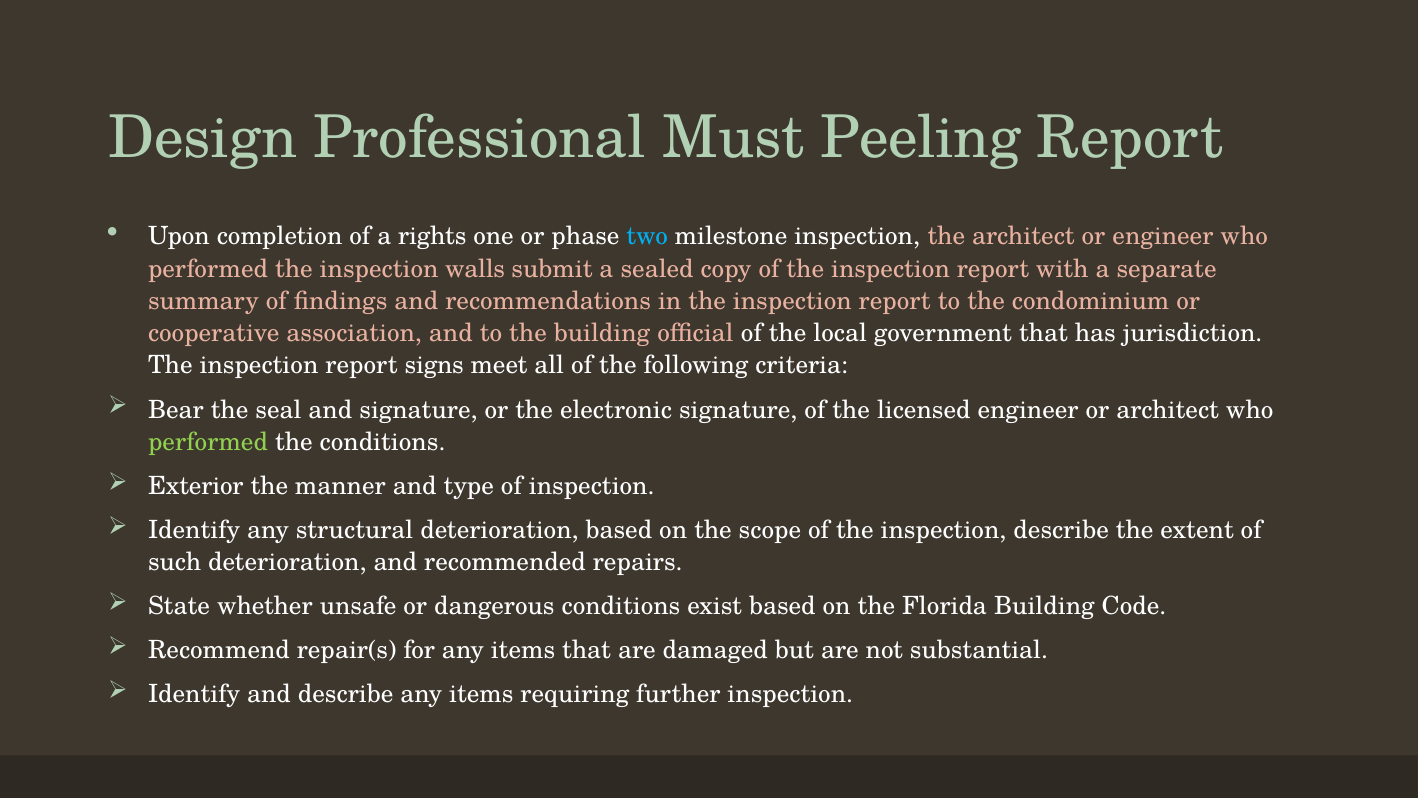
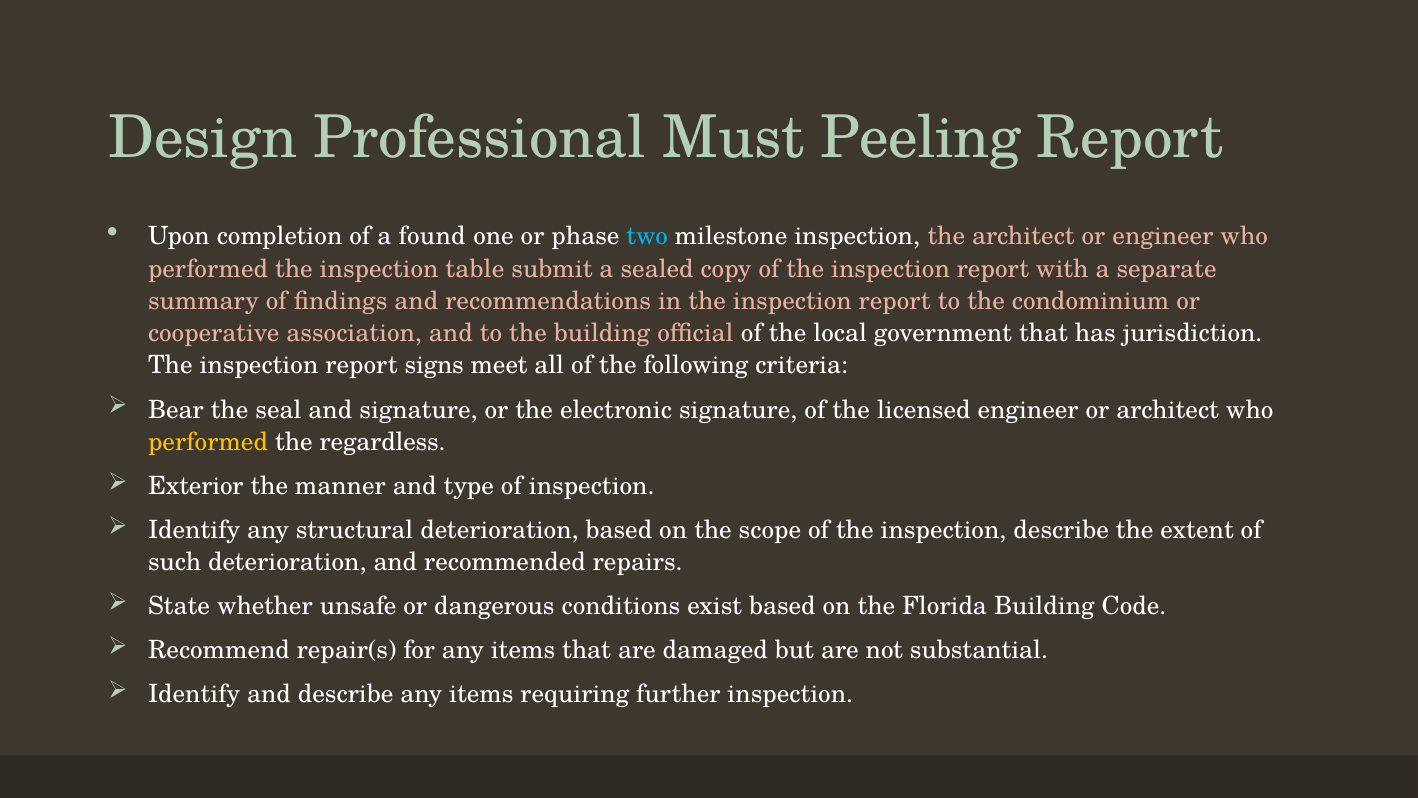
rights: rights -> found
walls: walls -> table
performed at (208, 442) colour: light green -> yellow
the conditions: conditions -> regardless
